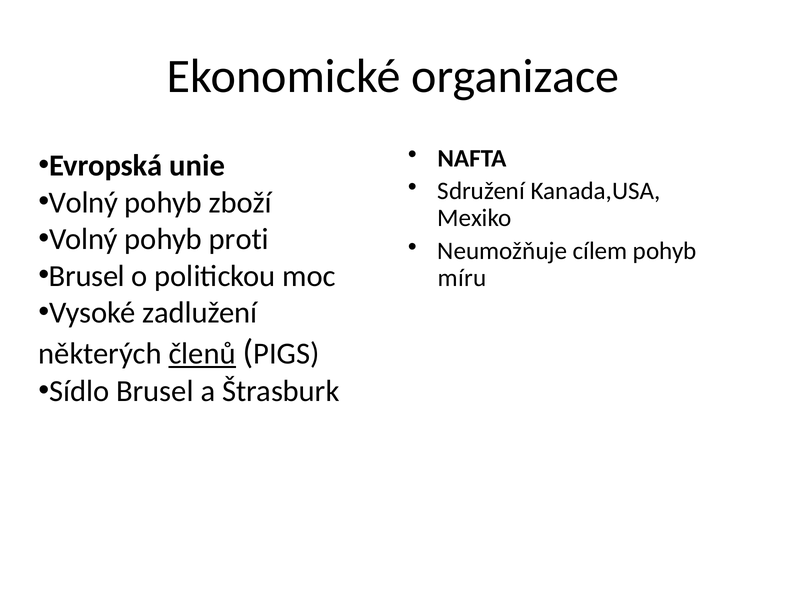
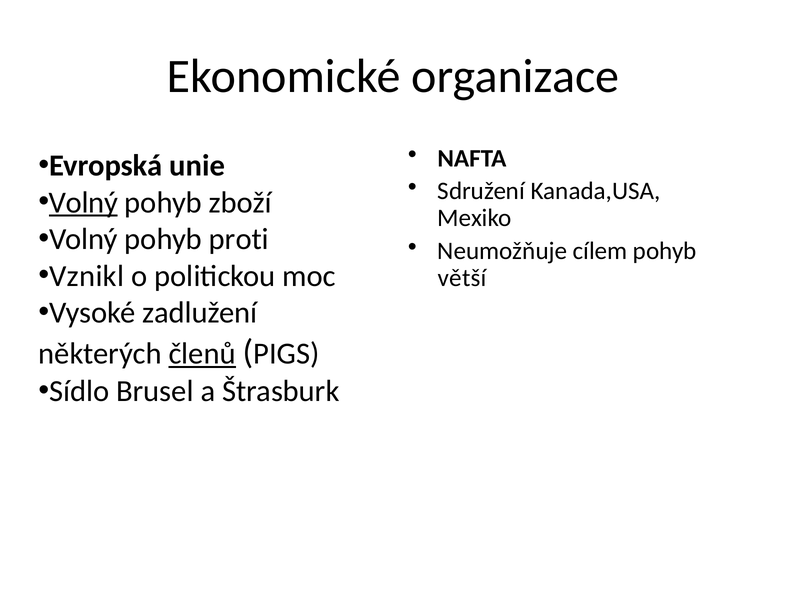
Volný at (83, 203) underline: none -> present
Brusel at (87, 276): Brusel -> Vznikl
míru: míru -> větší
